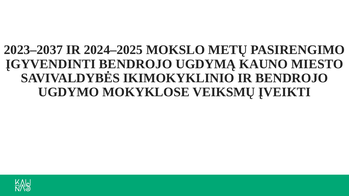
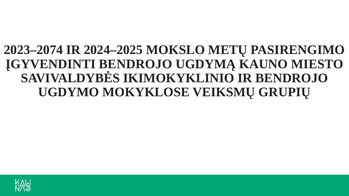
2023–2037: 2023–2037 -> 2023–2074
ĮVEIKTI: ĮVEIKTI -> GRUPIŲ
